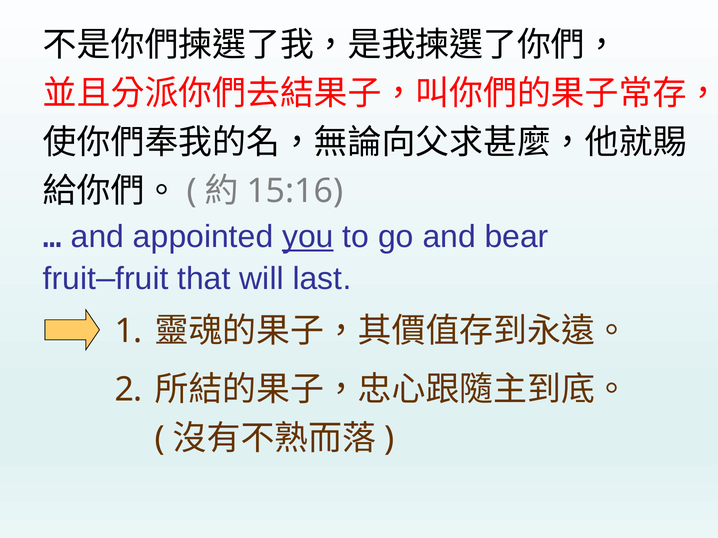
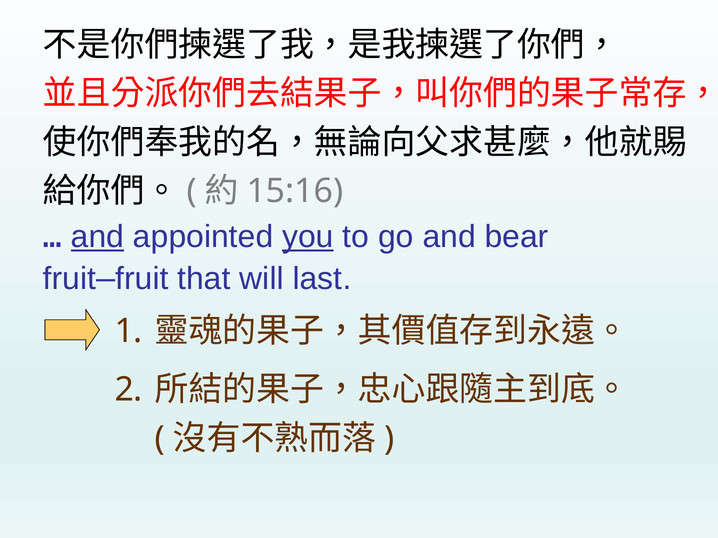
and at (98, 237) underline: none -> present
